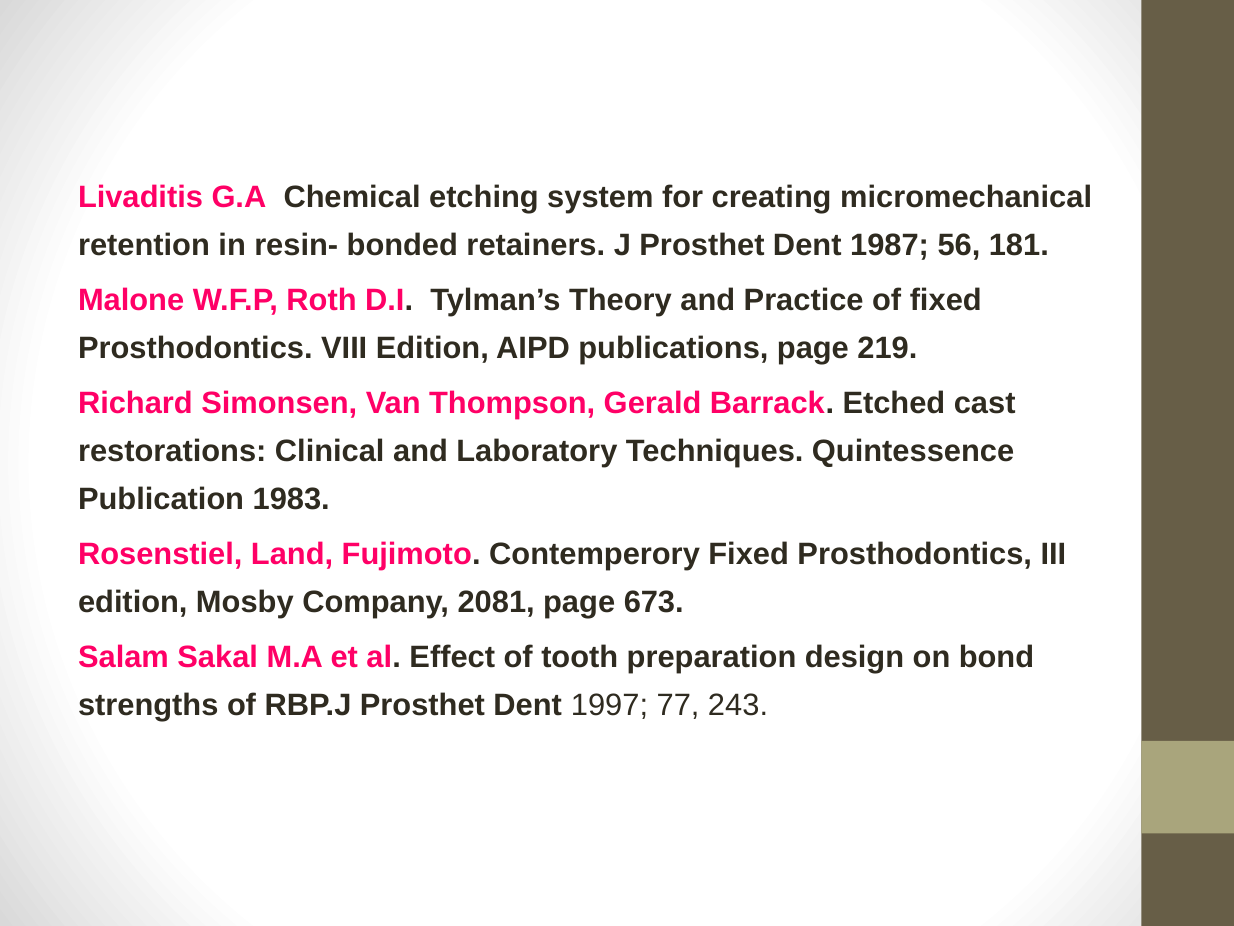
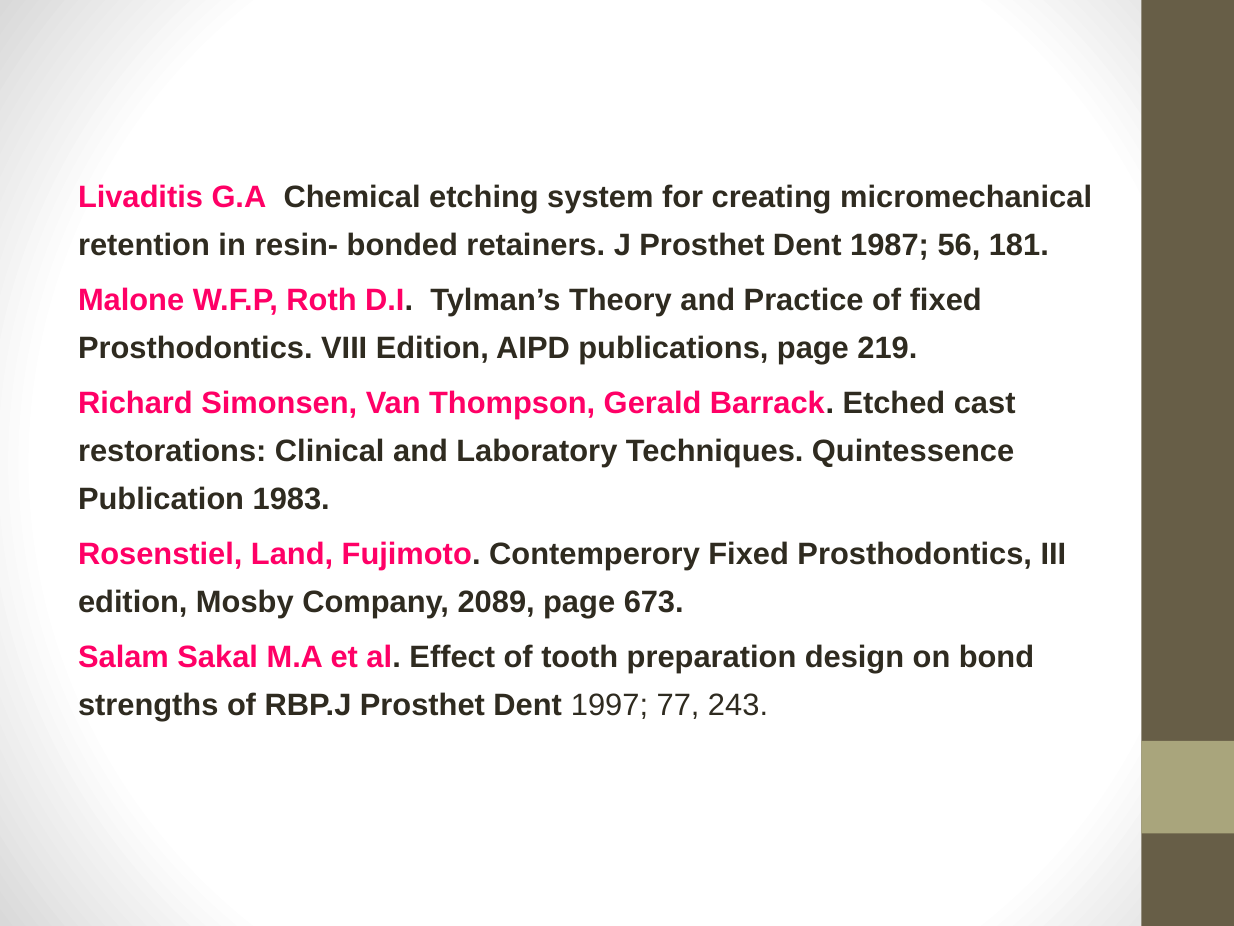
2081: 2081 -> 2089
